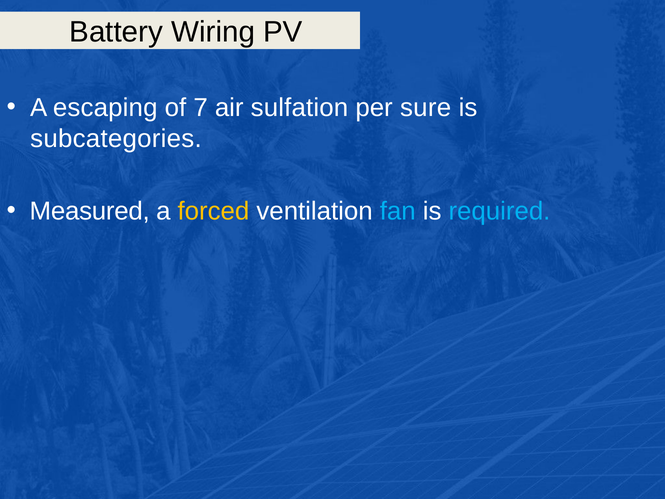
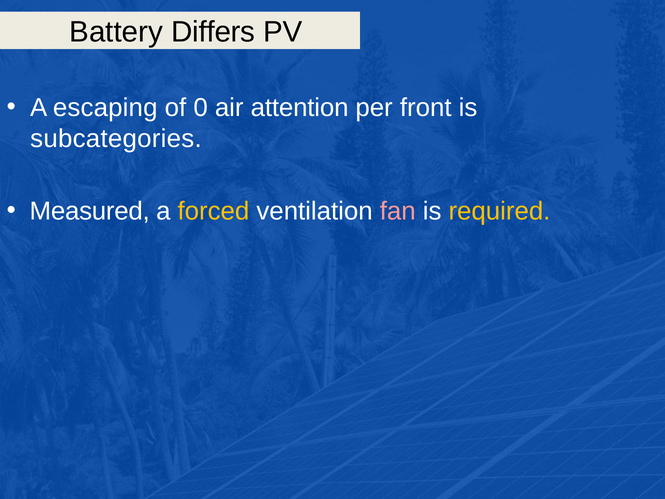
Wiring: Wiring -> Differs
7: 7 -> 0
sulfation: sulfation -> attention
sure: sure -> front
fan colour: light blue -> pink
required colour: light blue -> yellow
